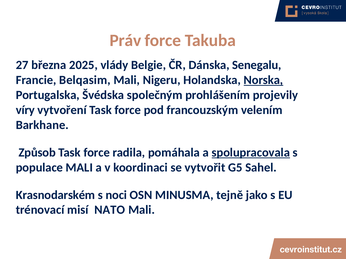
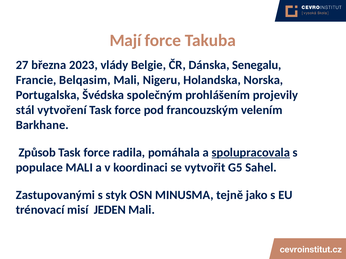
Práv: Práv -> Mají
2025: 2025 -> 2023
Norska underline: present -> none
víry: víry -> stál
Krasnodarském: Krasnodarském -> Zastupovanými
noci: noci -> styk
NATO: NATO -> JEDEN
